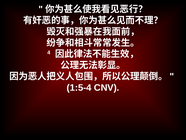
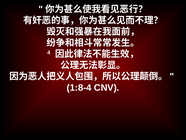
1:5-4: 1:5-4 -> 1:8-4
